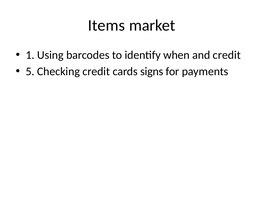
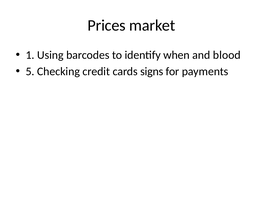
Items: Items -> Prices
and credit: credit -> blood
